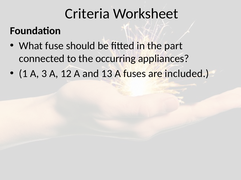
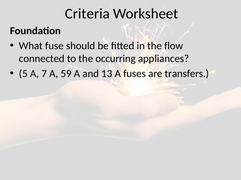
part: part -> flow
1: 1 -> 5
3: 3 -> 7
12: 12 -> 59
included: included -> transfers
